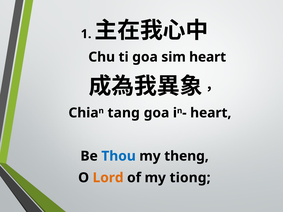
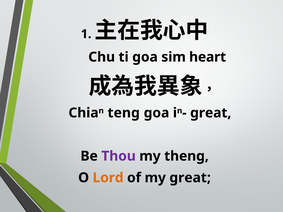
tang: tang -> teng
heart at (211, 113): heart -> great
Thou colour: blue -> purple
my tiong: tiong -> great
